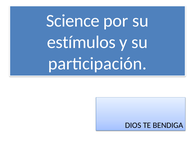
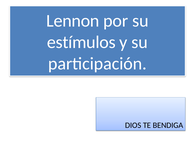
Science: Science -> Lennon
